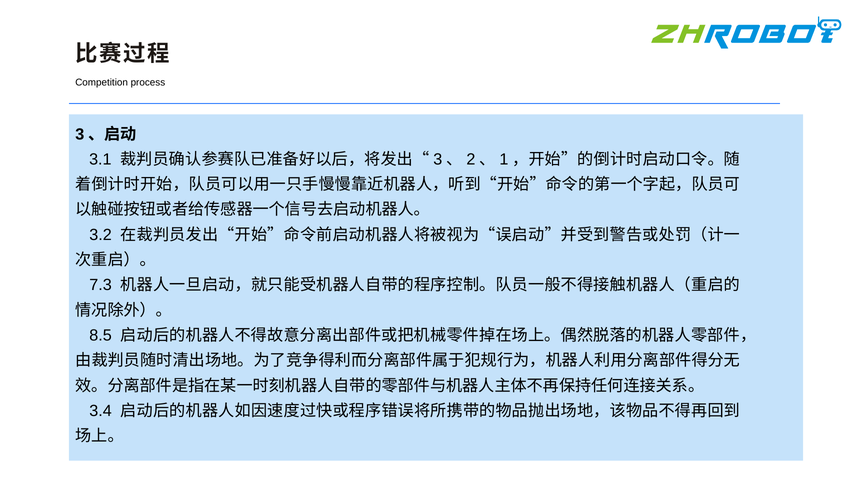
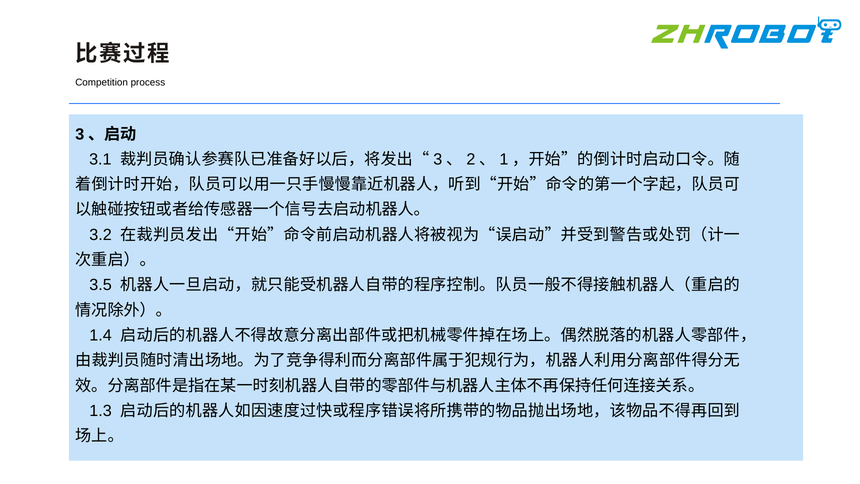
7.3: 7.3 -> 3.5
8.5: 8.5 -> 1.4
3.4: 3.4 -> 1.3
